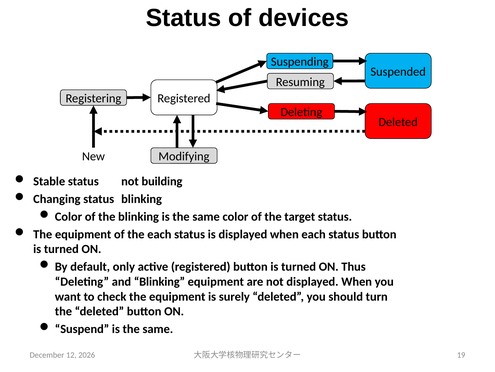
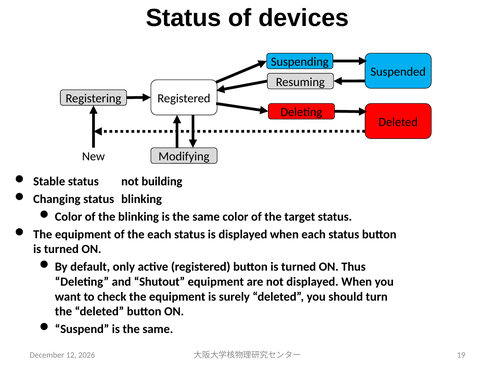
and Blinking: Blinking -> Shutout
